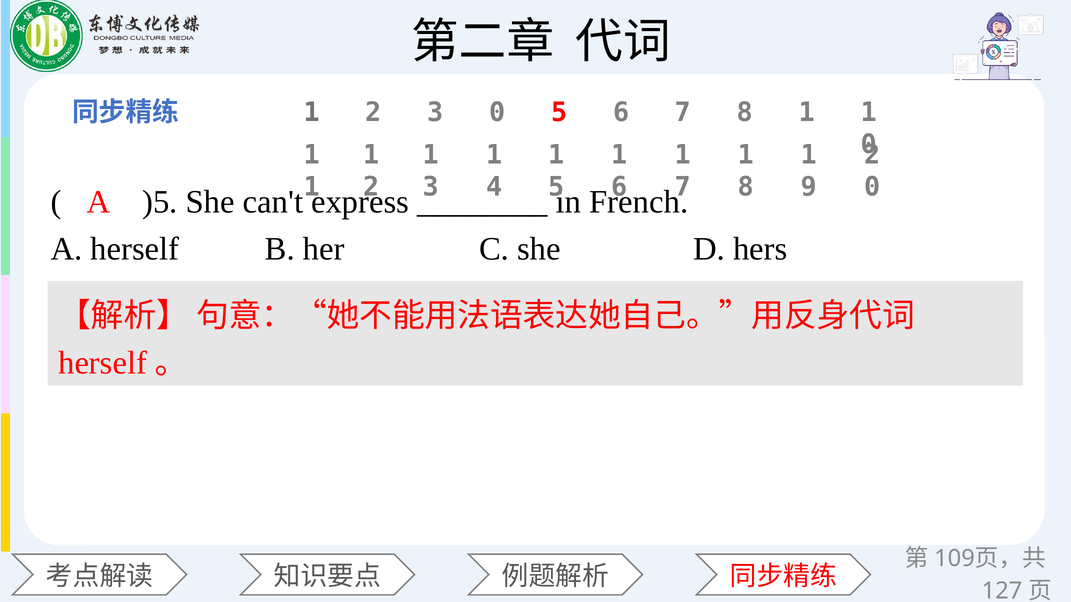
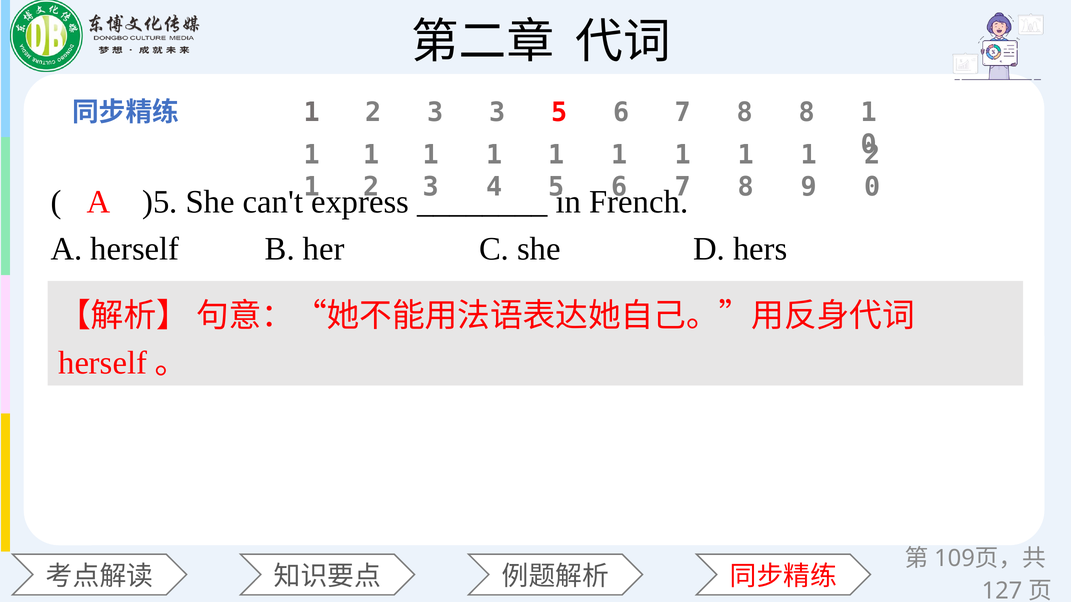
3 0: 0 -> 3
7 8 1: 1 -> 8
